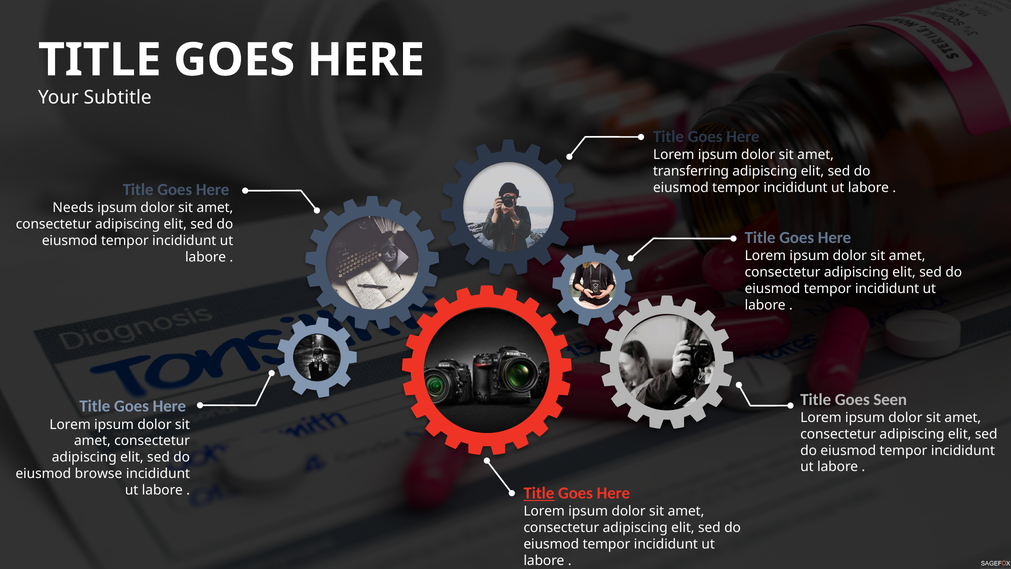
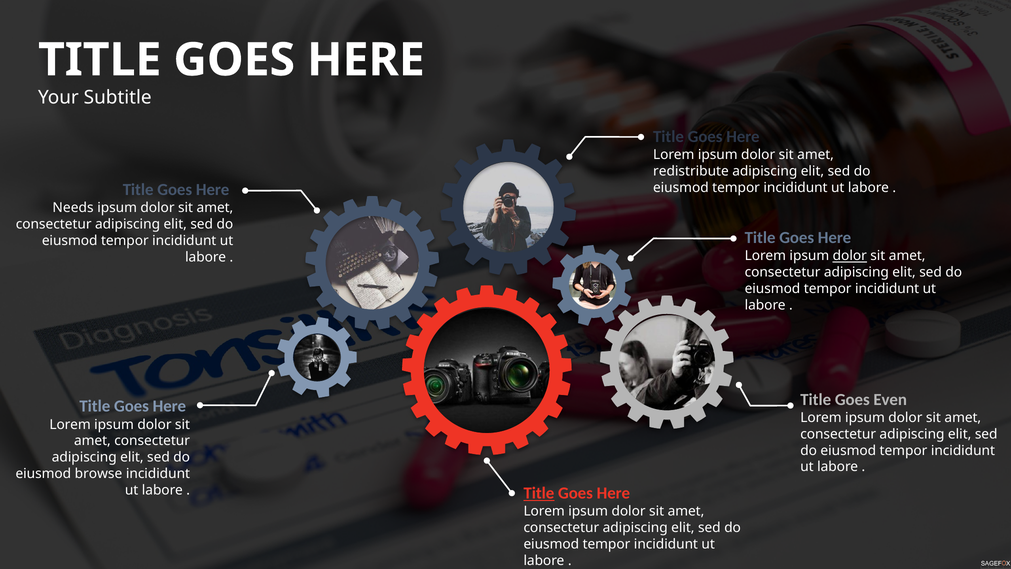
transferring: transferring -> redistribute
dolor at (850, 256) underline: none -> present
Seen: Seen -> Even
